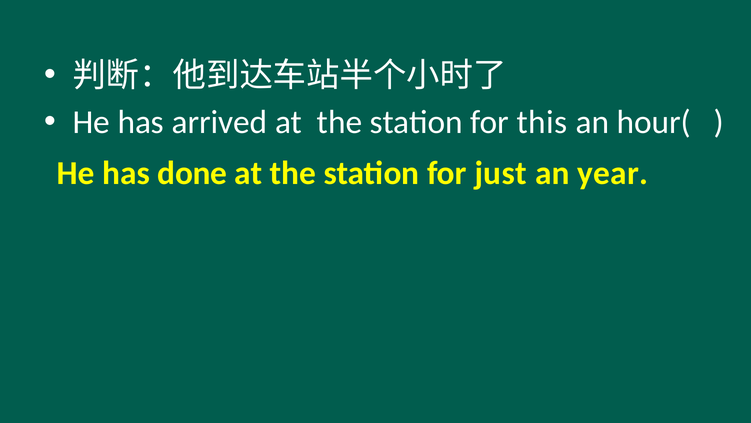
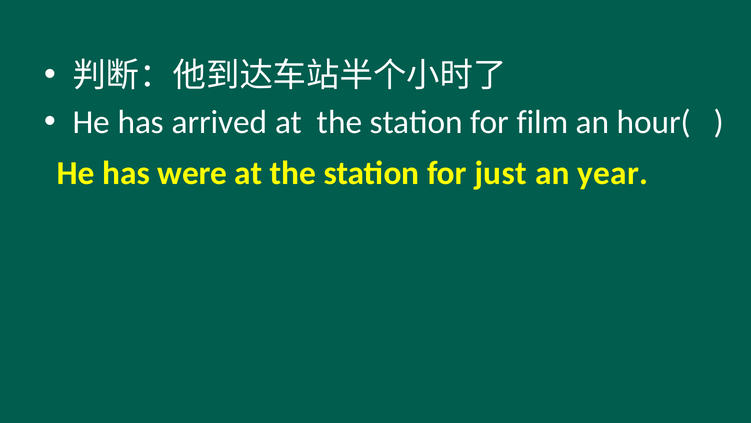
this: this -> film
done: done -> were
